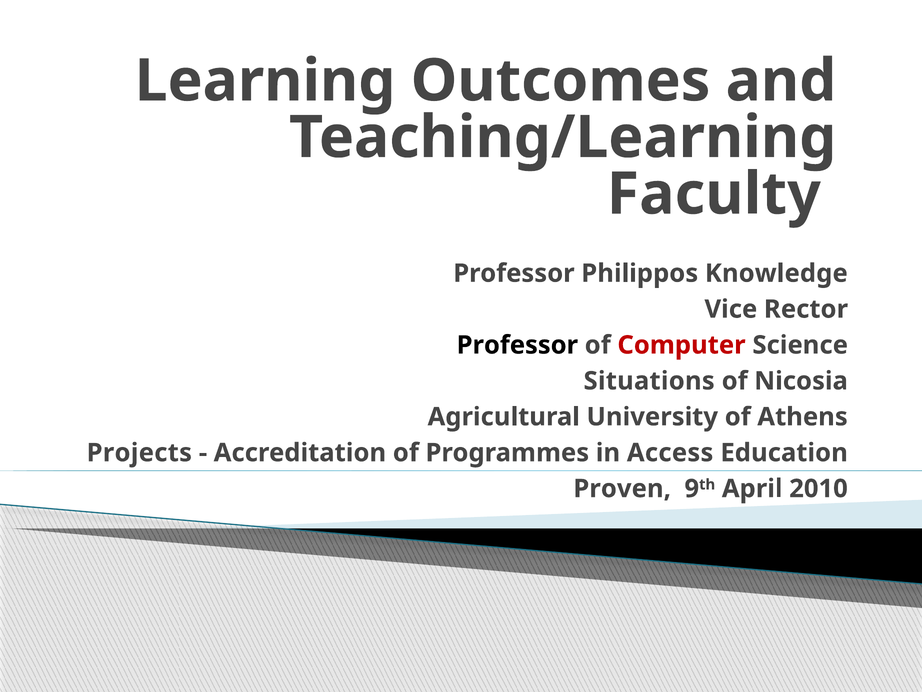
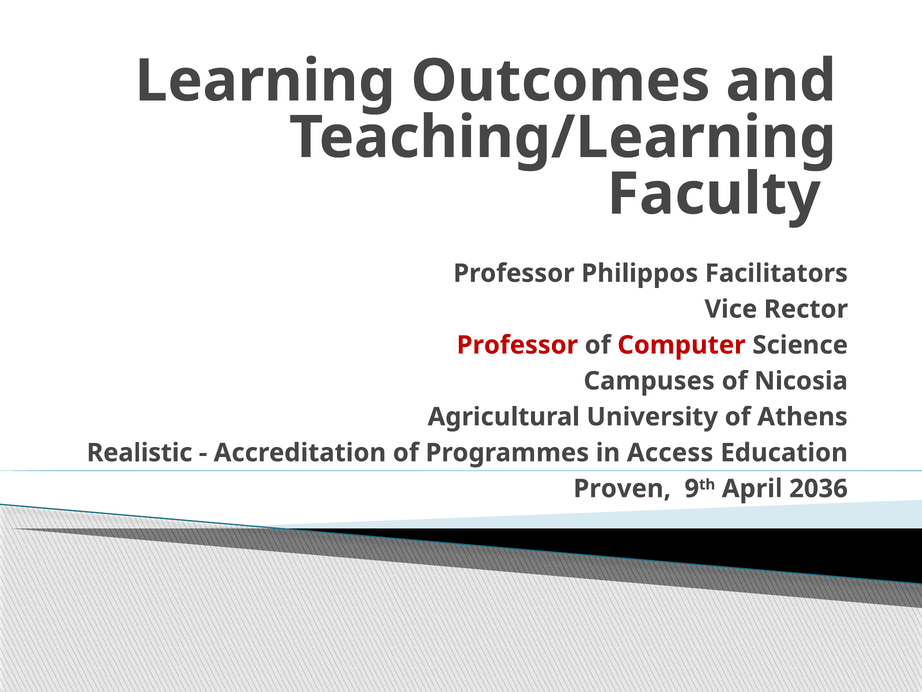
Knowledge: Knowledge -> Facilitators
Professor at (517, 345) colour: black -> red
Situations: Situations -> Campuses
Projects: Projects -> Realistic
2010: 2010 -> 2036
